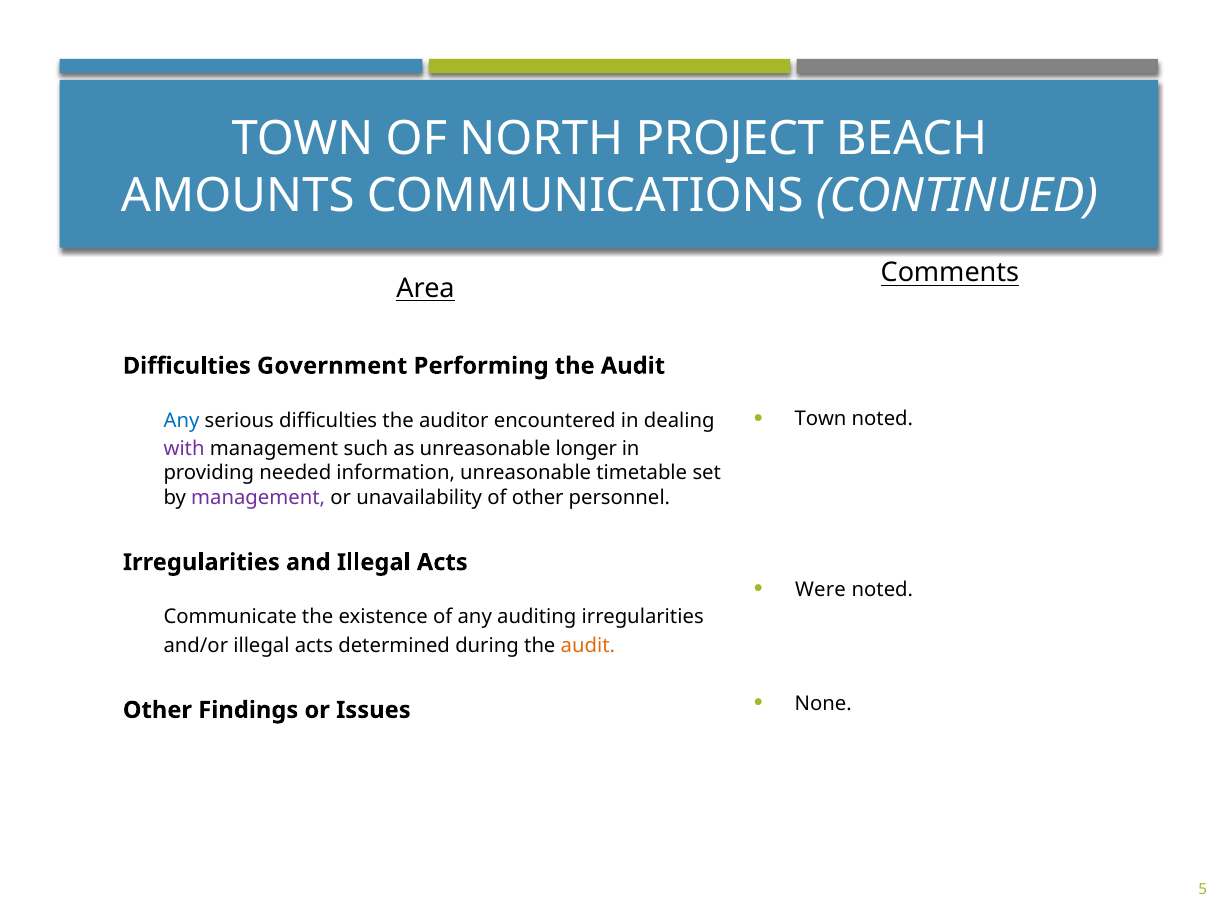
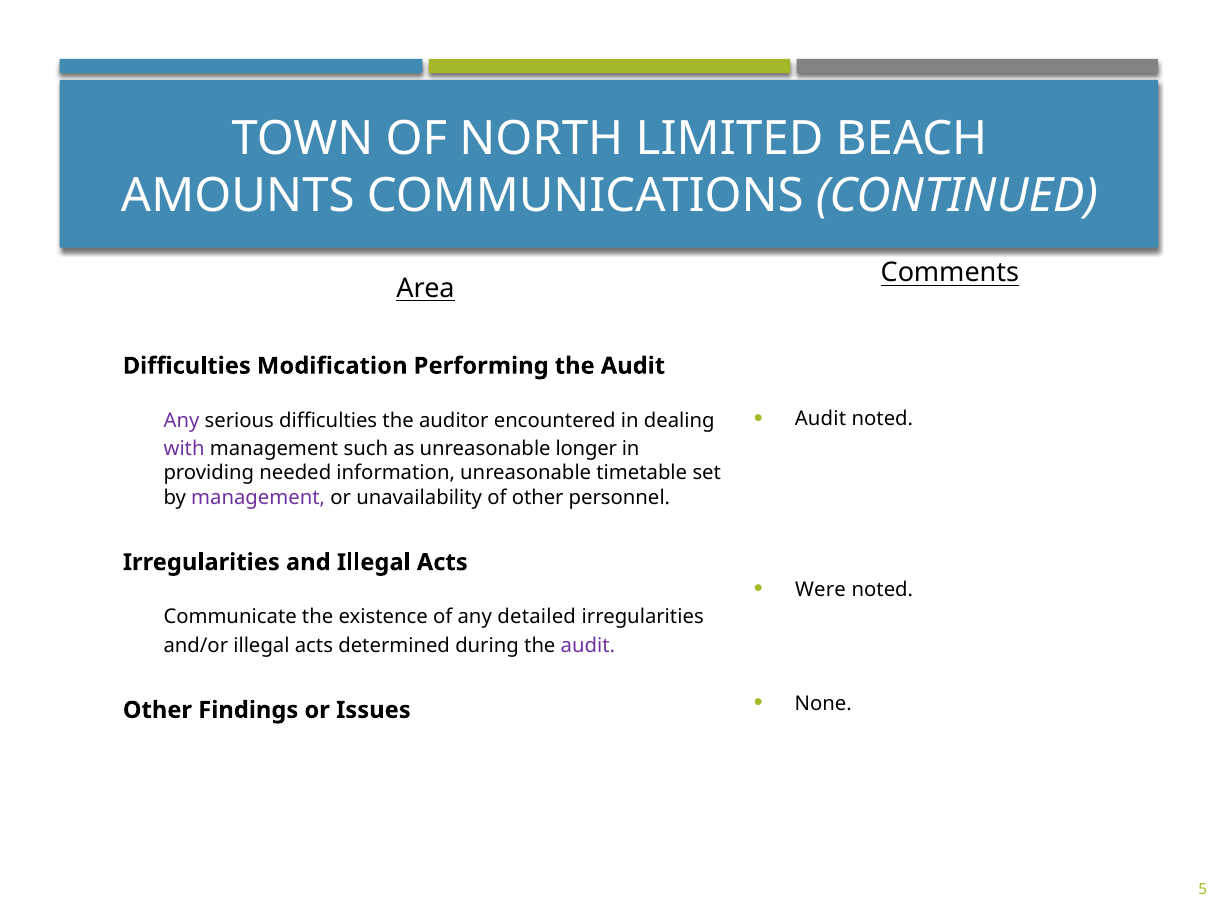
PROJECT: PROJECT -> LIMITED
Government: Government -> Modification
Town at (821, 419): Town -> Audit
Any at (181, 421) colour: blue -> purple
auditing: auditing -> detailed
audit at (588, 646) colour: orange -> purple
